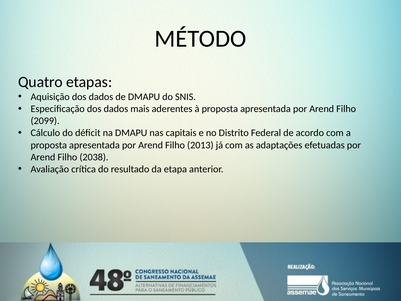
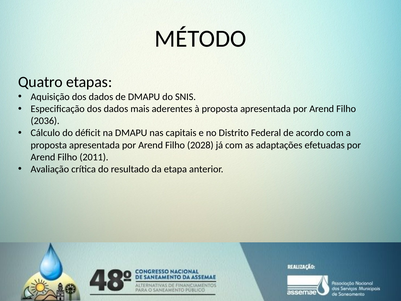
2099: 2099 -> 2036
2013: 2013 -> 2028
2038: 2038 -> 2011
